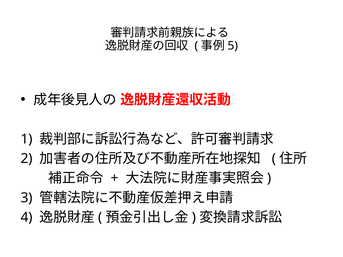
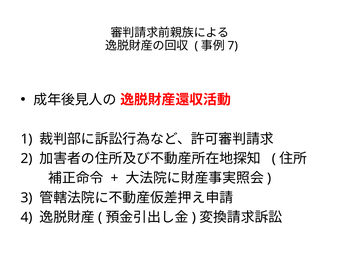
5: 5 -> 7
